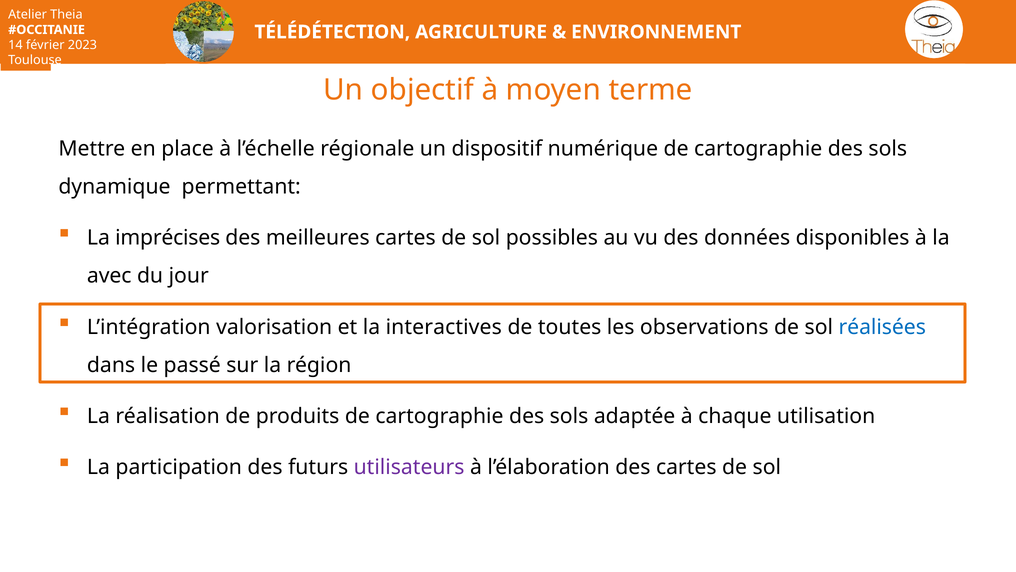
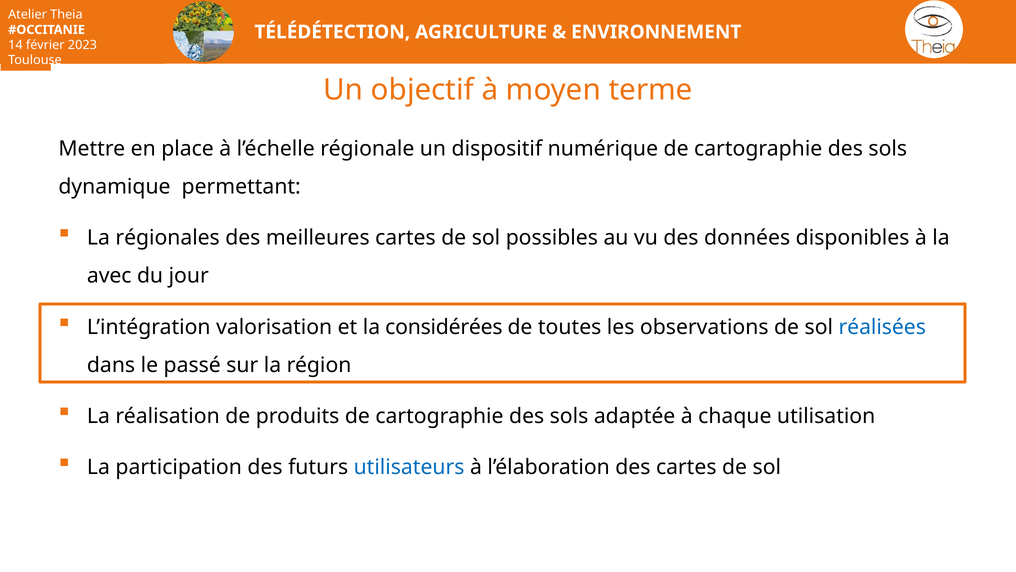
imprécises: imprécises -> régionales
interactives: interactives -> considérées
utilisateurs colour: purple -> blue
